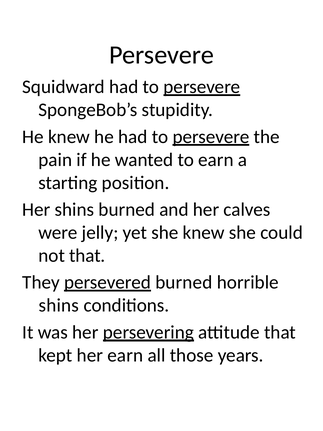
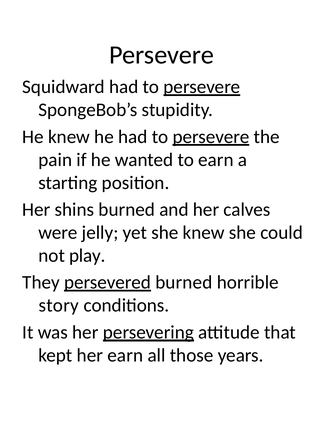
not that: that -> play
shins at (59, 305): shins -> story
